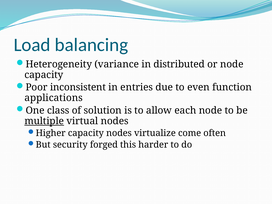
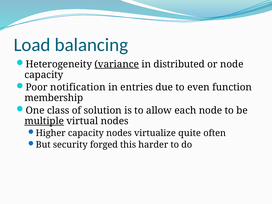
variance underline: none -> present
inconsistent: inconsistent -> notification
applications: applications -> membership
come: come -> quite
